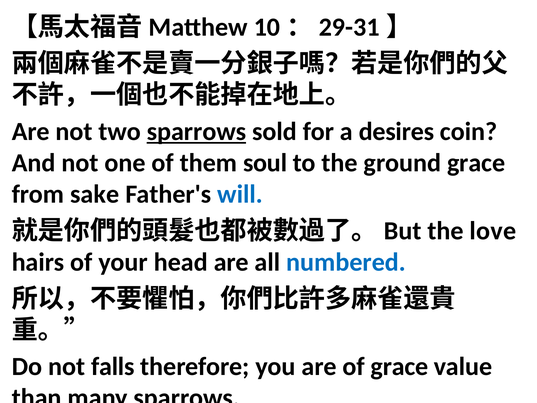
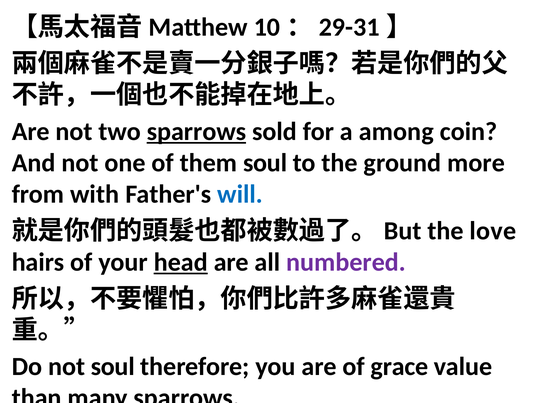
desires: desires -> among
ground grace: grace -> more
sake: sake -> with
head underline: none -> present
numbered colour: blue -> purple
not falls: falls -> soul
